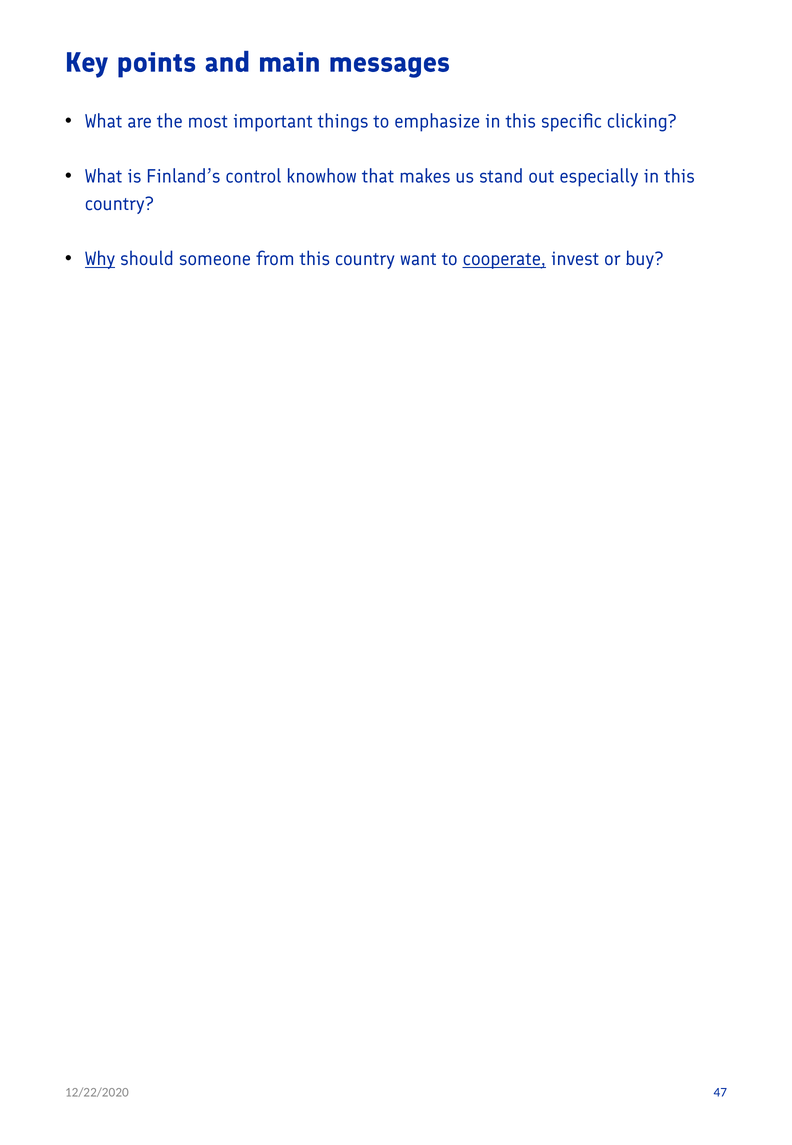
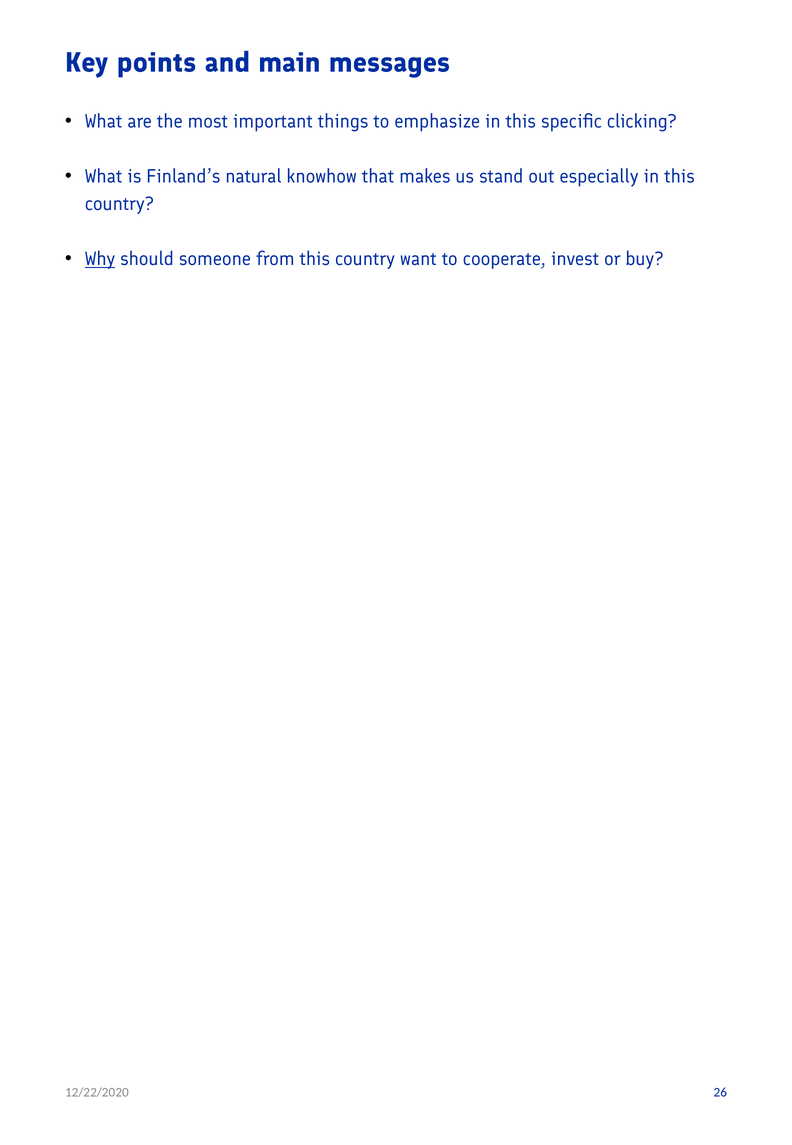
control: control -> natural
cooperate underline: present -> none
47: 47 -> 26
